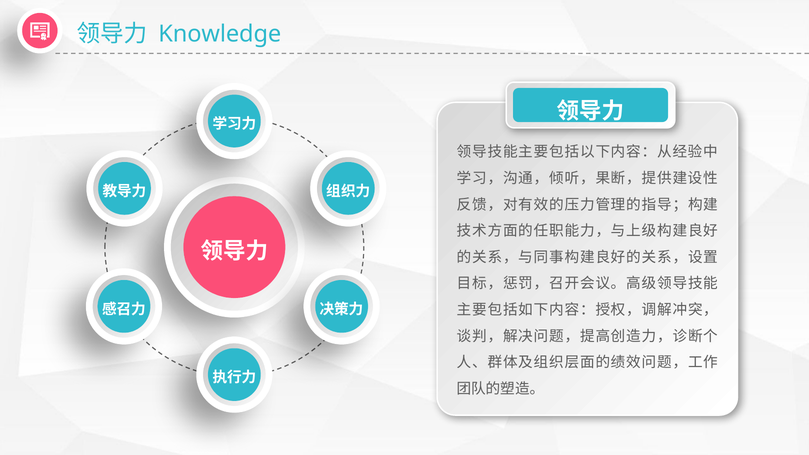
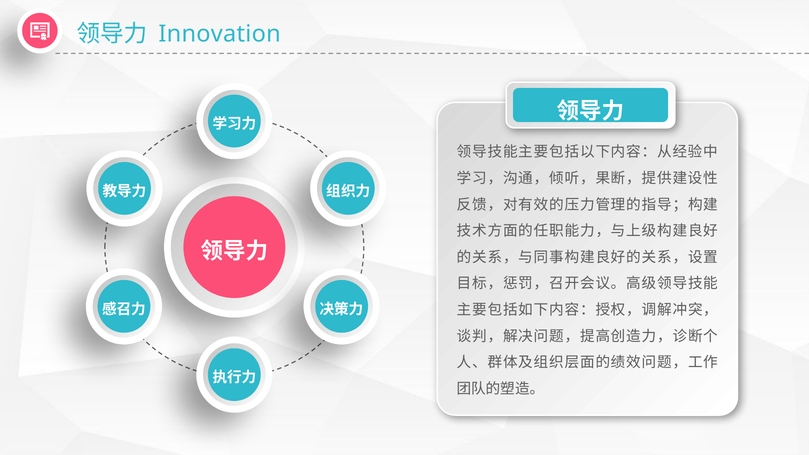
Knowledge: Knowledge -> Innovation
